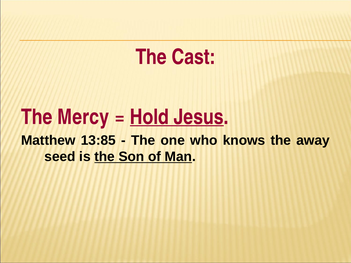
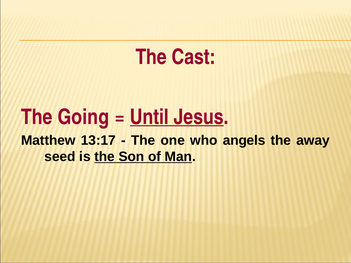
Mercy: Mercy -> Going
Hold: Hold -> Until
13:85: 13:85 -> 13:17
knows: knows -> angels
